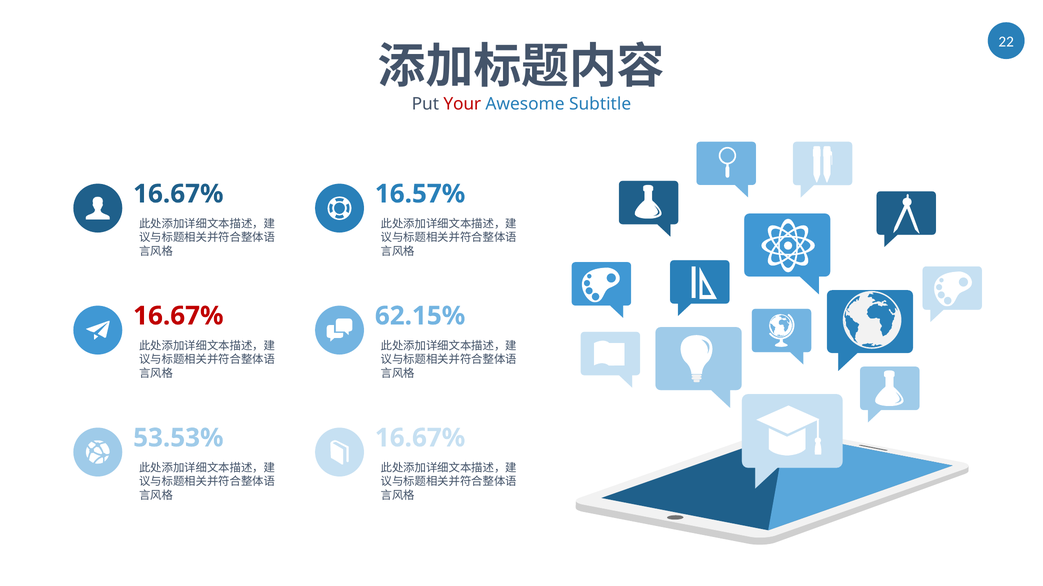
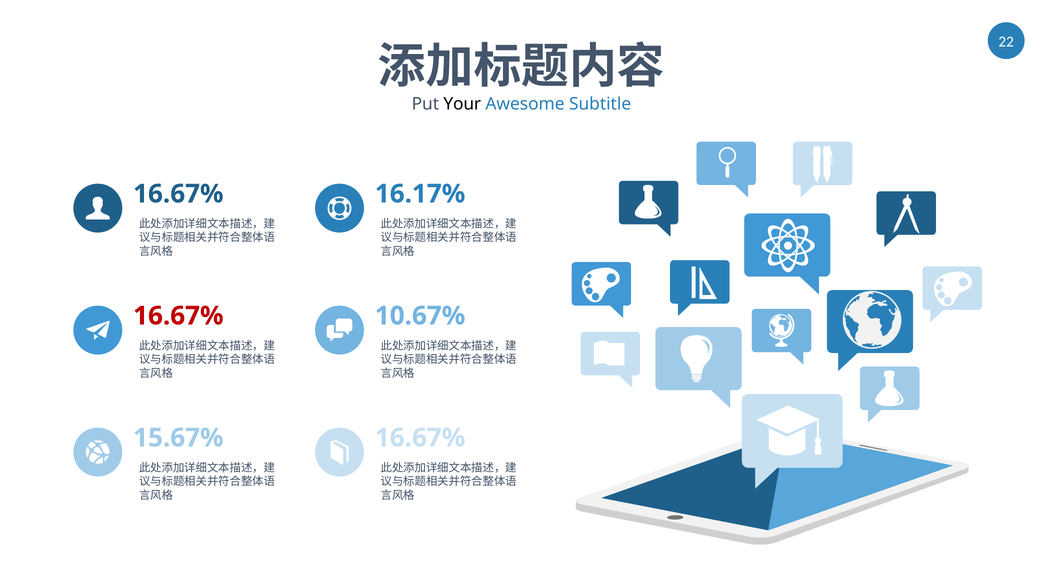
Your colour: red -> black
16.57%: 16.57% -> 16.17%
62.15%: 62.15% -> 10.67%
53.53%: 53.53% -> 15.67%
